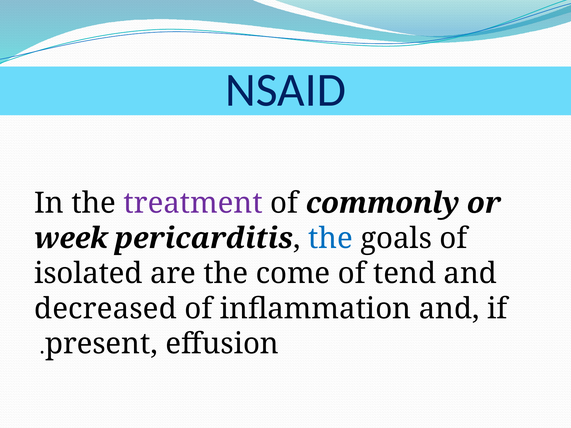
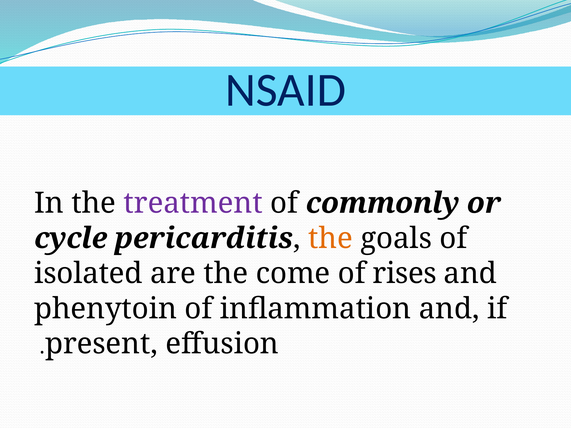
week: week -> cycle
the at (331, 238) colour: blue -> orange
tend: tend -> rises
decreased: decreased -> phenytoin
